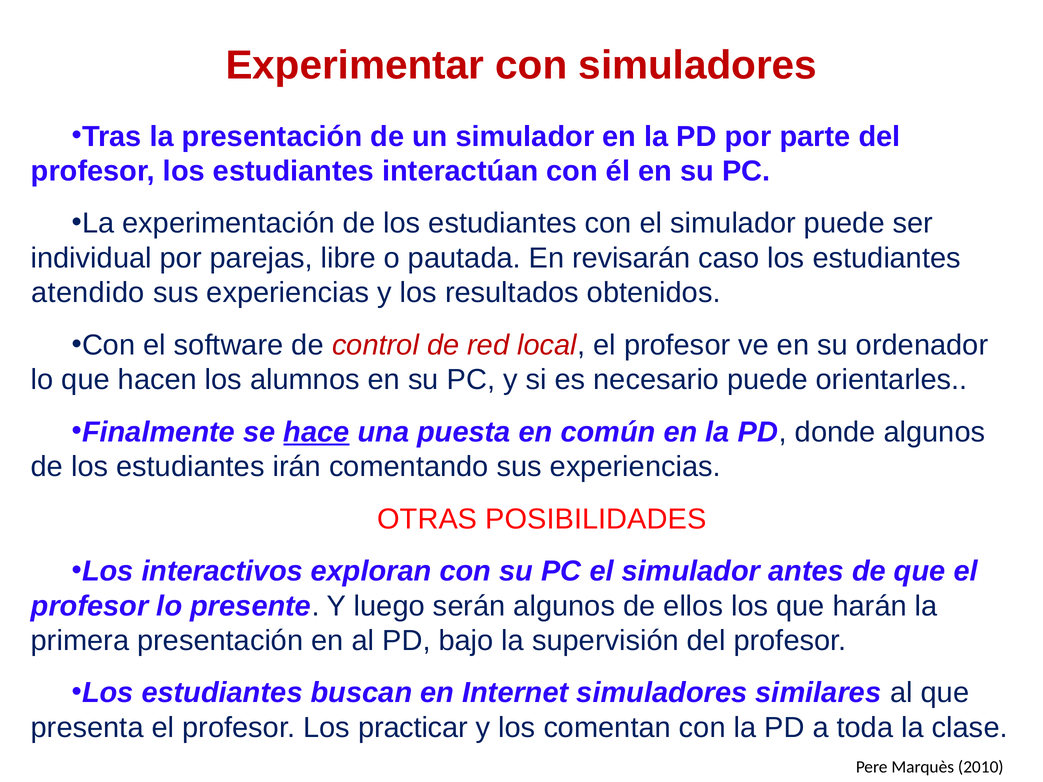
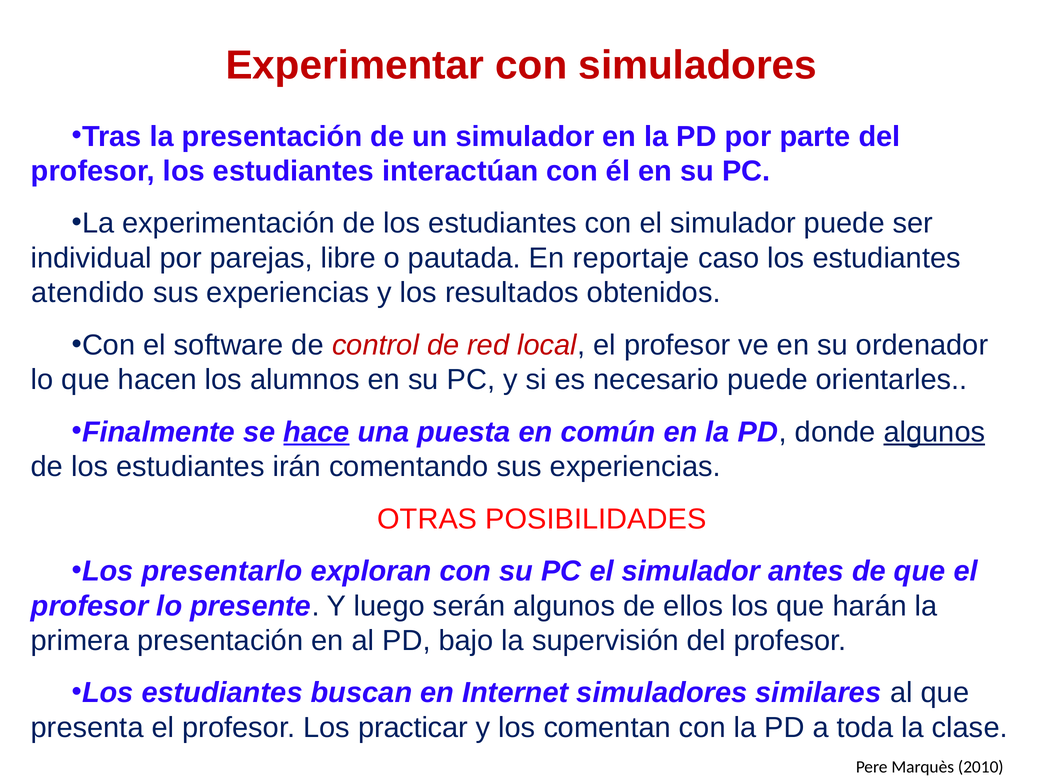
revisarán: revisarán -> reportaje
algunos at (934, 432) underline: none -> present
interactivos: interactivos -> presentarlo
